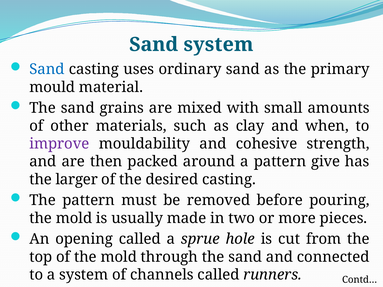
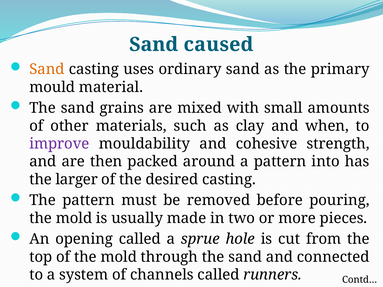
Sand system: system -> caused
Sand at (47, 69) colour: blue -> orange
give: give -> into
